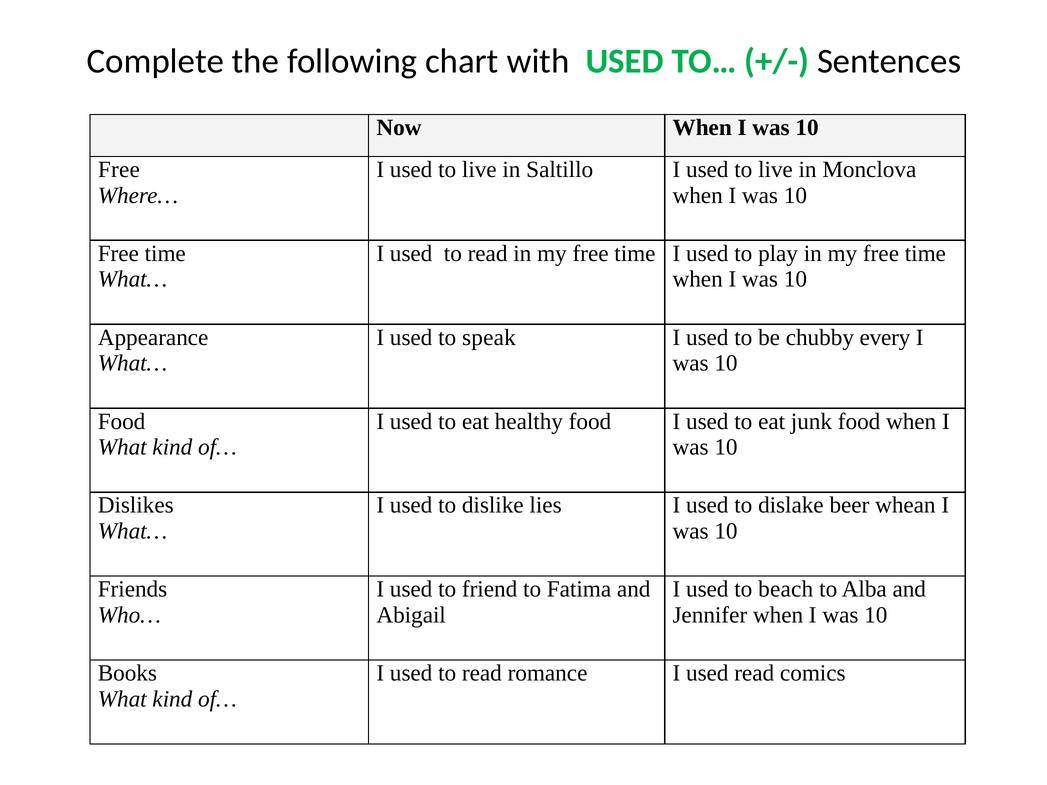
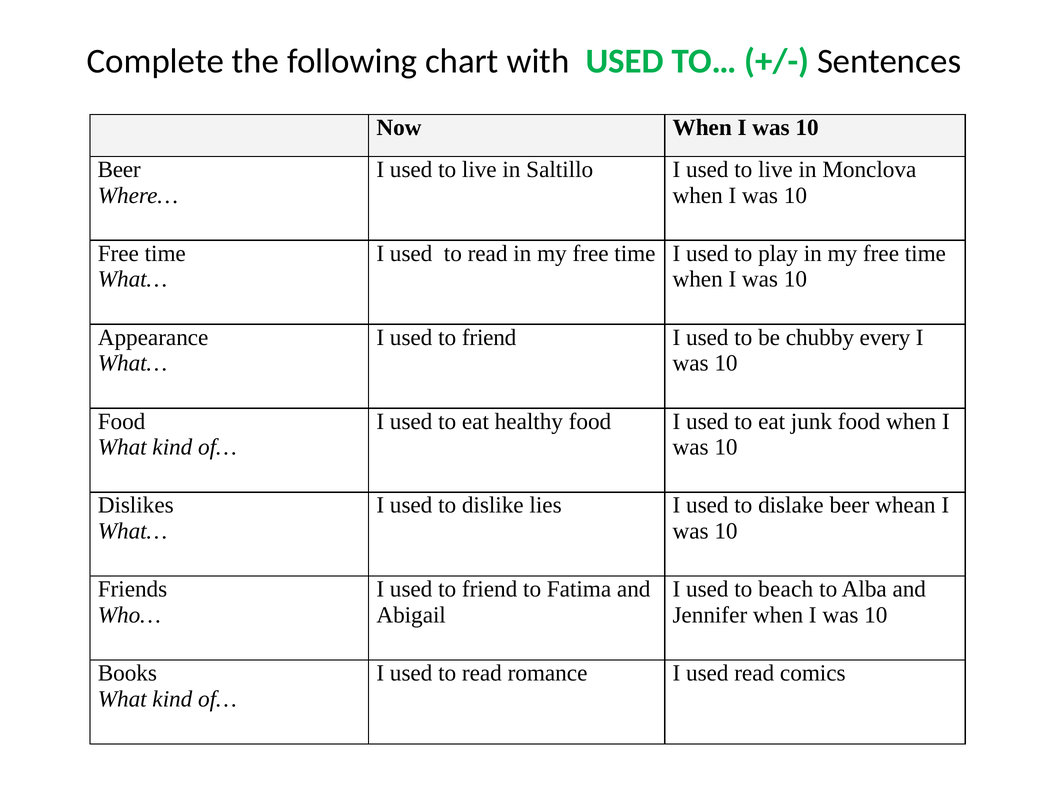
Free at (119, 170): Free -> Beer
speak at (489, 338): speak -> friend
